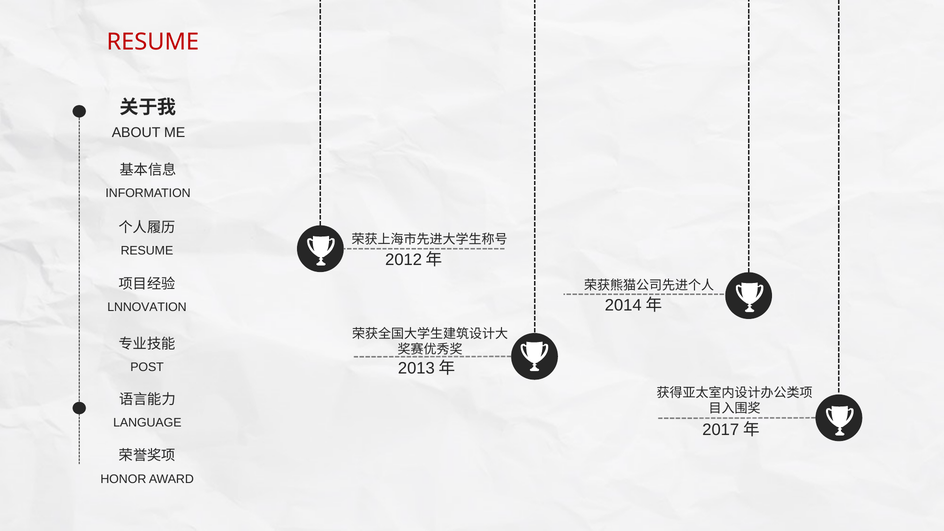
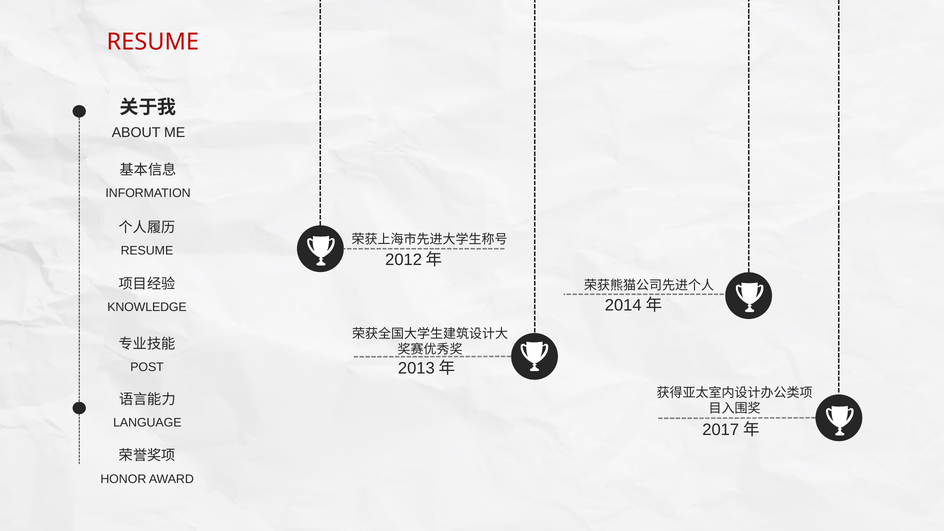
LNNOVATION: LNNOVATION -> KNOWLEDGE
